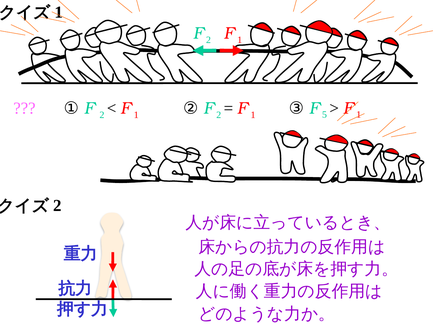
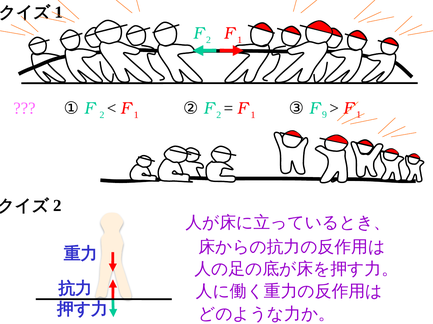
5: 5 -> 9
